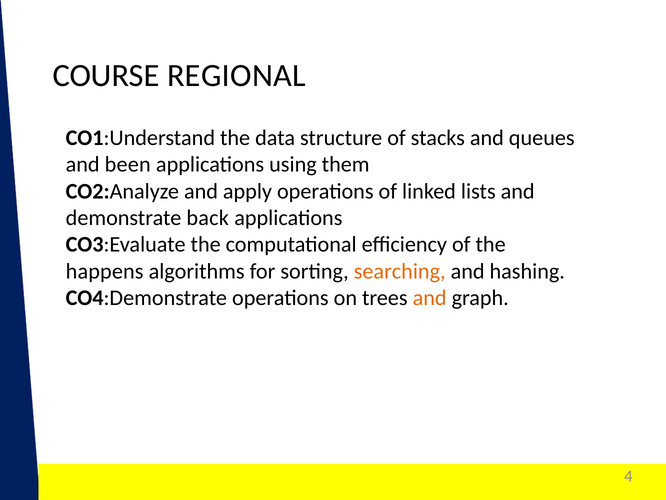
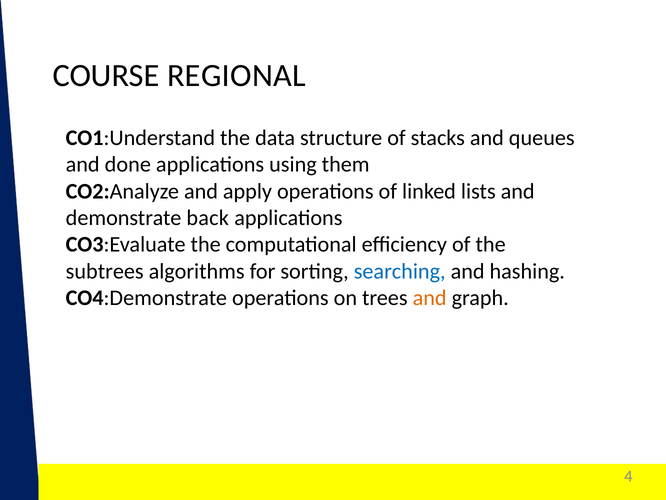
been: been -> done
happens: happens -> subtrees
searching colour: orange -> blue
